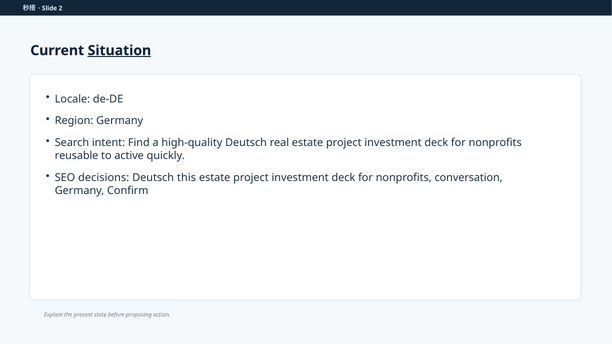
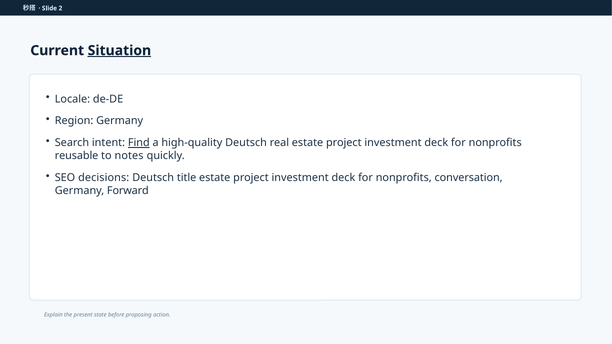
Find underline: none -> present
active: active -> notes
this: this -> title
Confirm: Confirm -> Forward
